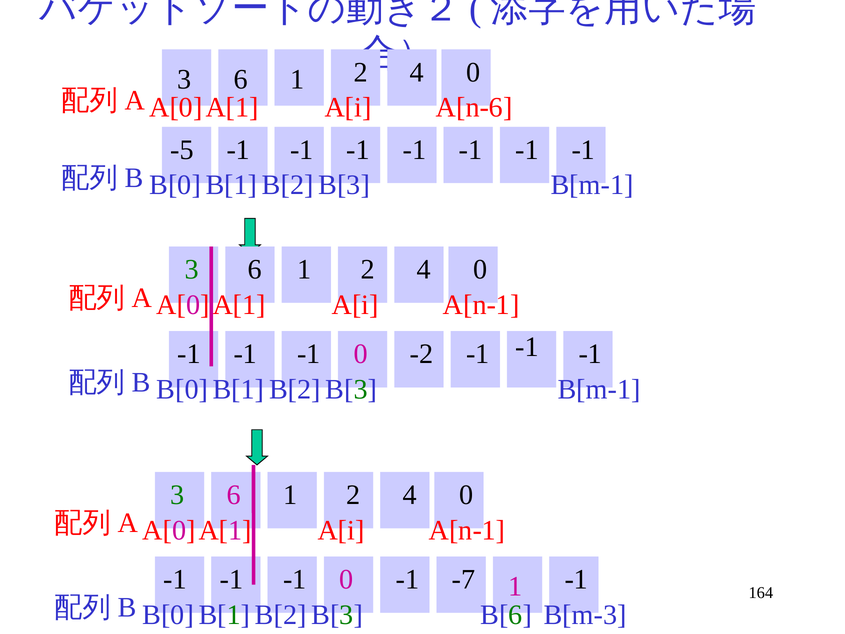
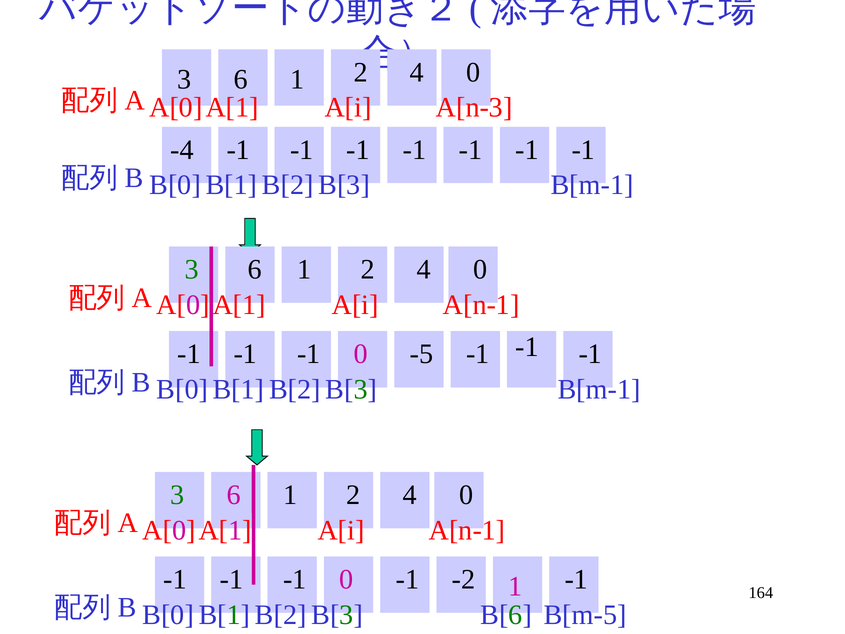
A[n-6: A[n-6 -> A[n-3
-5: -5 -> -4
-2: -2 -> -5
-7: -7 -> -2
B[m-3: B[m-3 -> B[m-5
